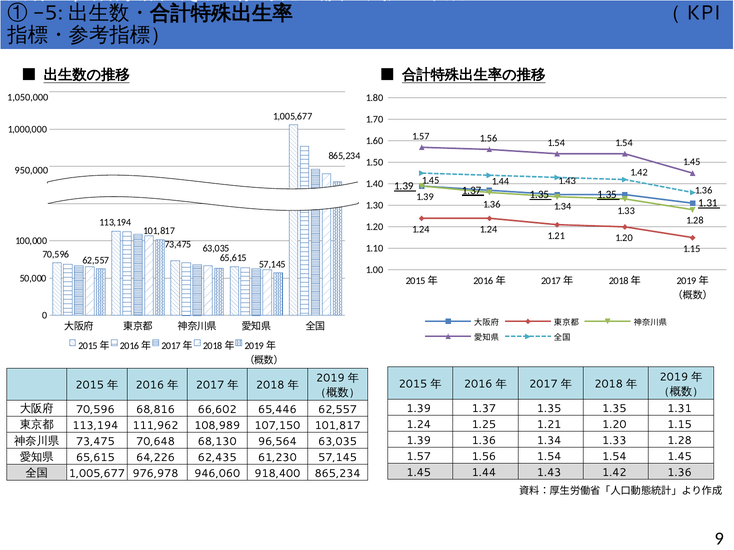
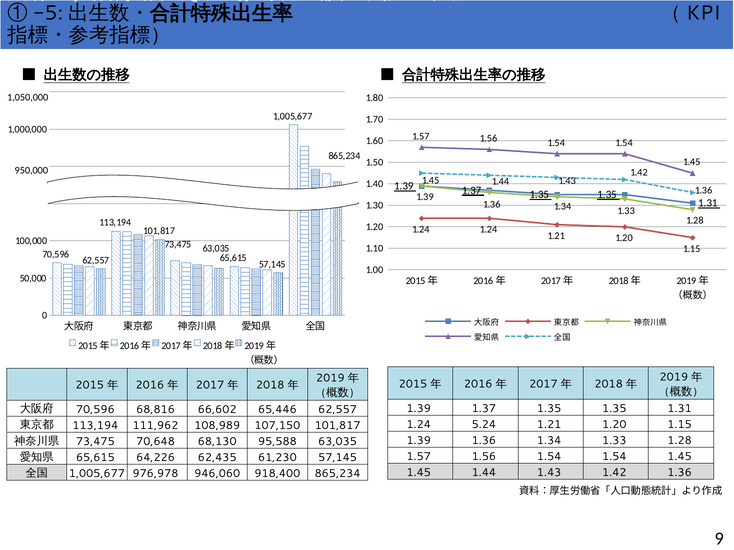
1.25: 1.25 -> 5.24
96,564: 96,564 -> 95,588
